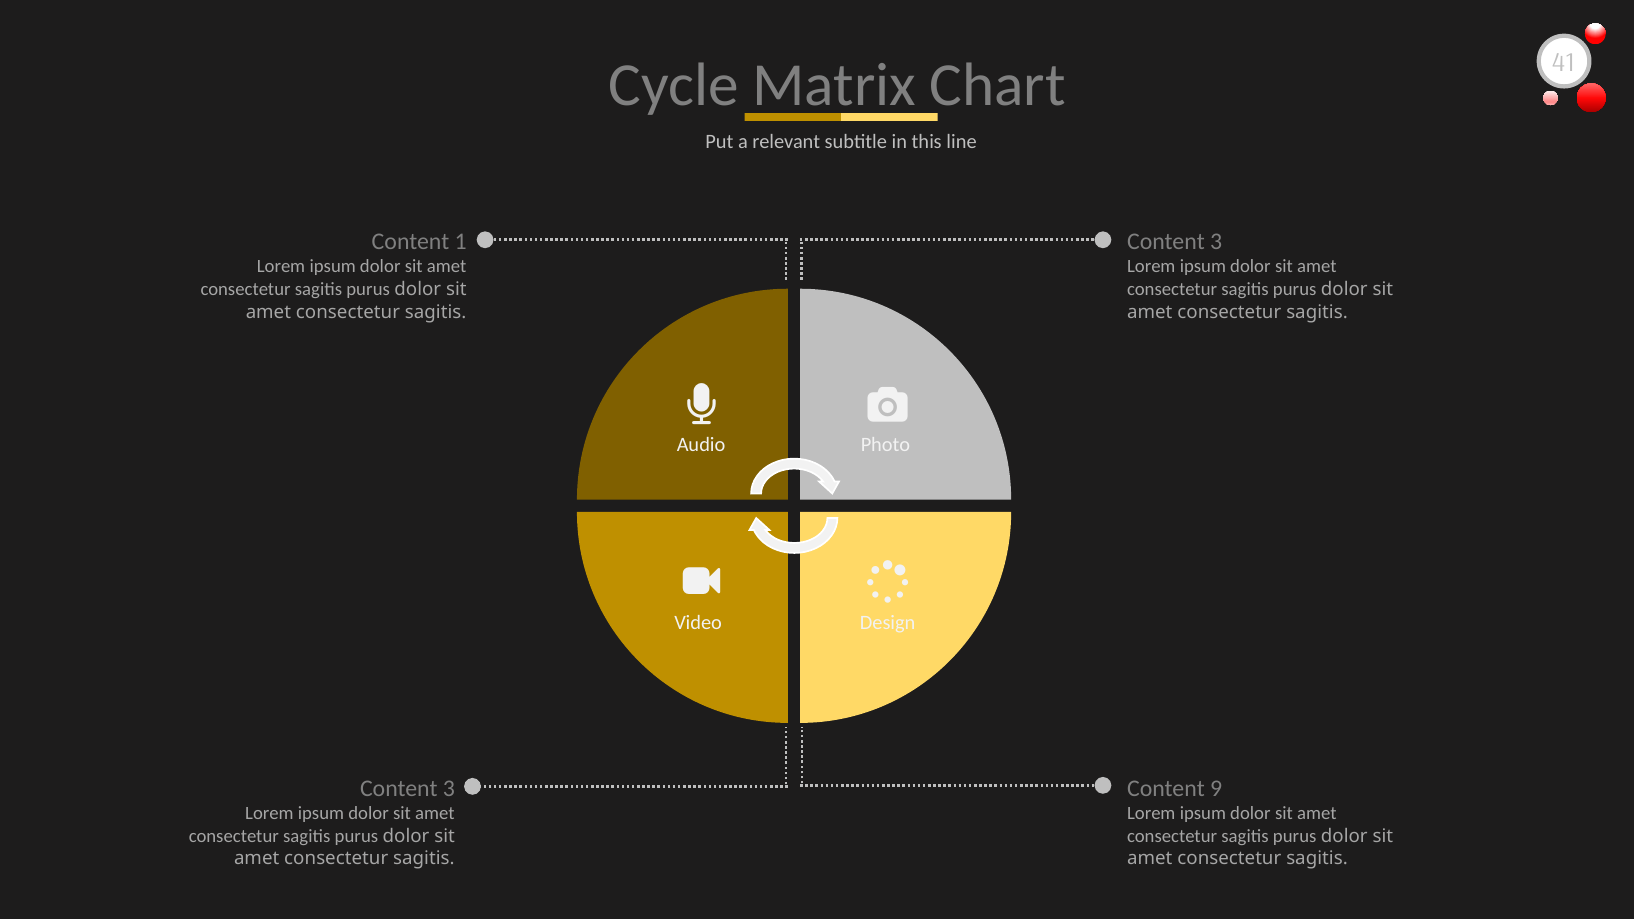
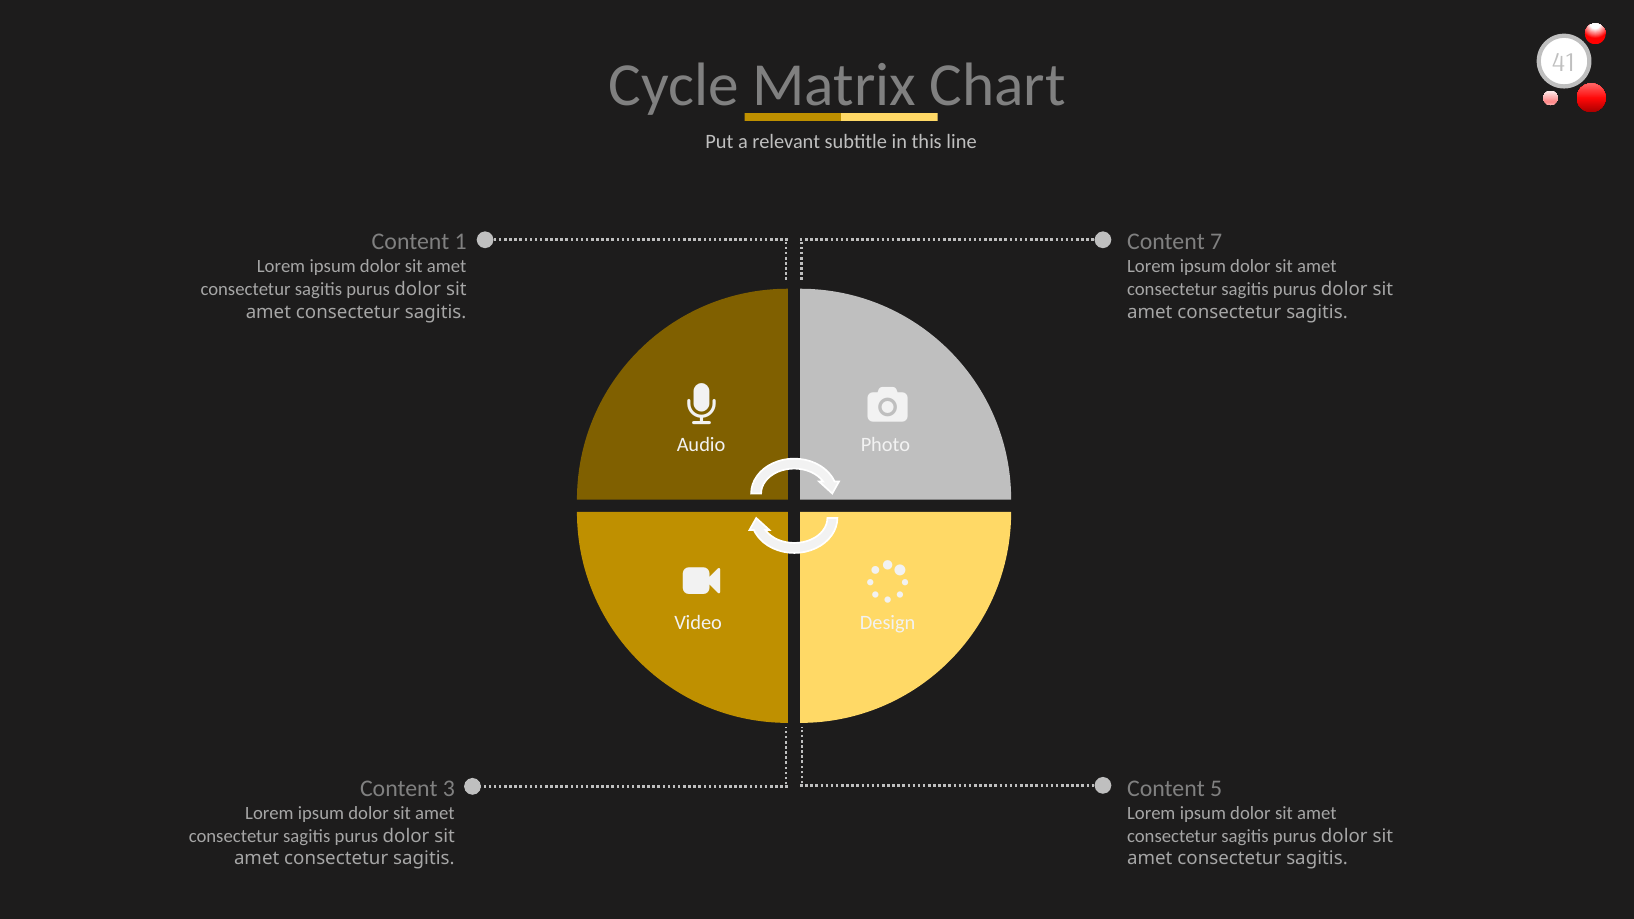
3 at (1216, 242): 3 -> 7
9: 9 -> 5
